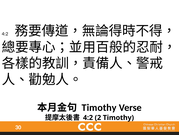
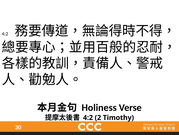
Timothy at (99, 107): Timothy -> Holiness
